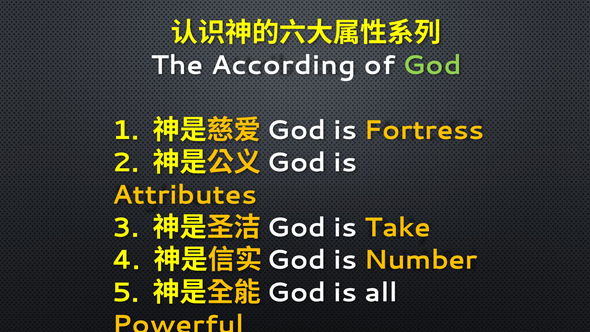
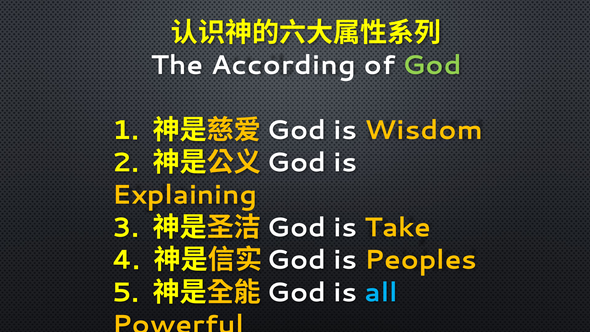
Fortress: Fortress -> Wisdom
Attributes: Attributes -> Explaining
Number: Number -> Peoples
all colour: white -> light blue
